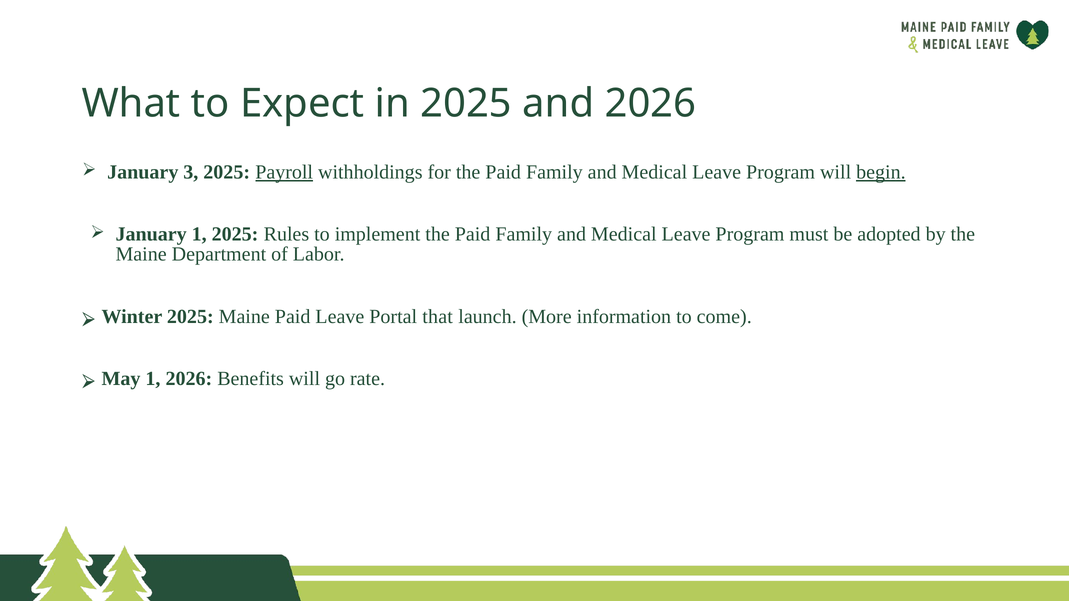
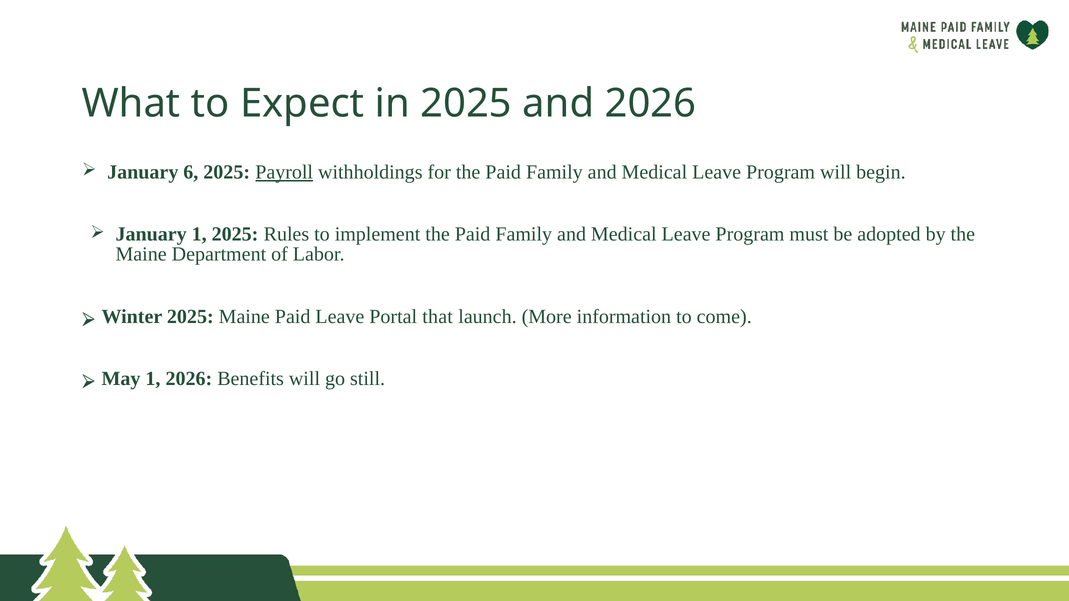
3: 3 -> 6
begin underline: present -> none
rate: rate -> still
